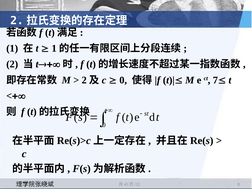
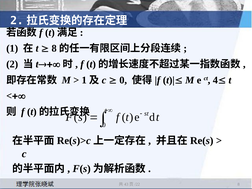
1 at (54, 48): 1 -> 8
2 at (84, 80): 2 -> 1
7: 7 -> 4
